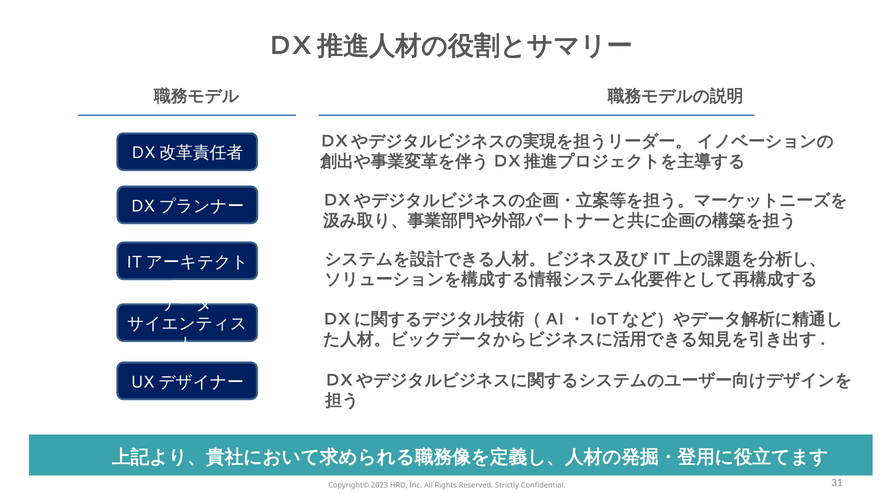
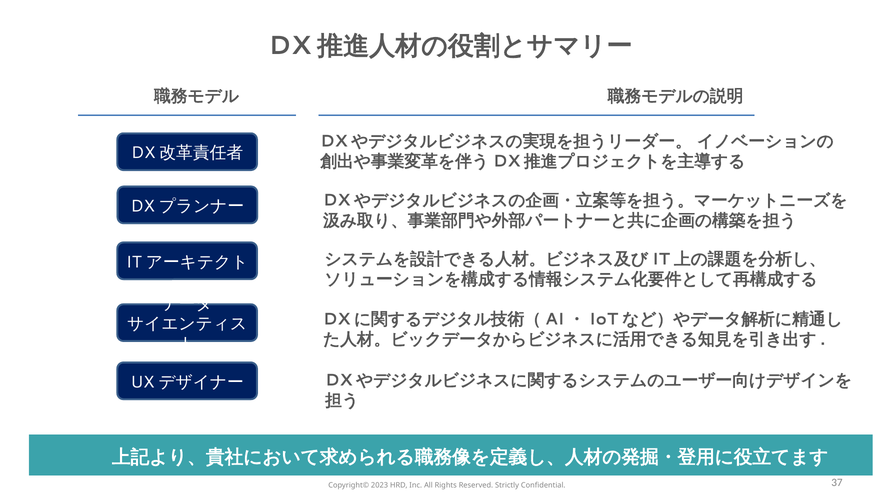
31: 31 -> 37
